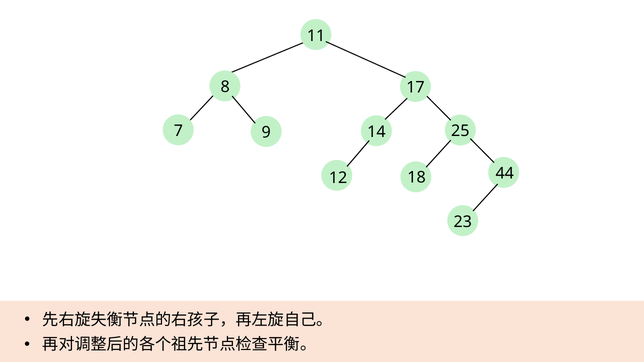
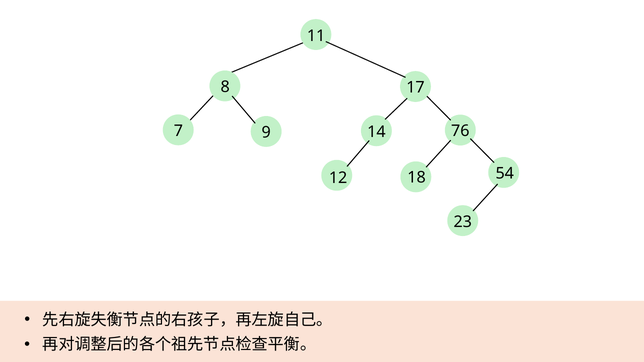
25: 25 -> 76
44: 44 -> 54
